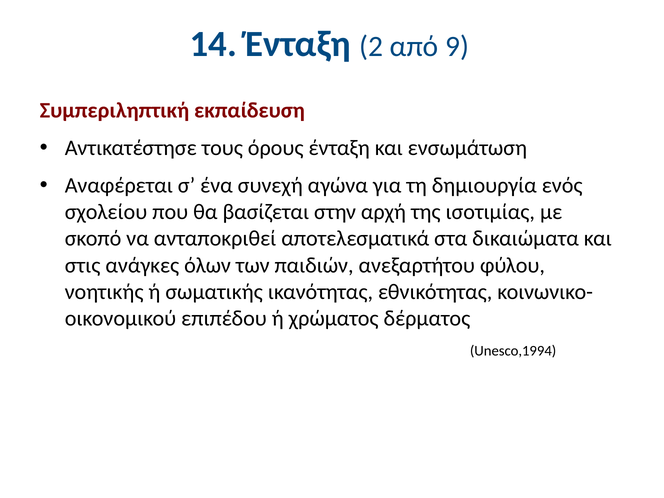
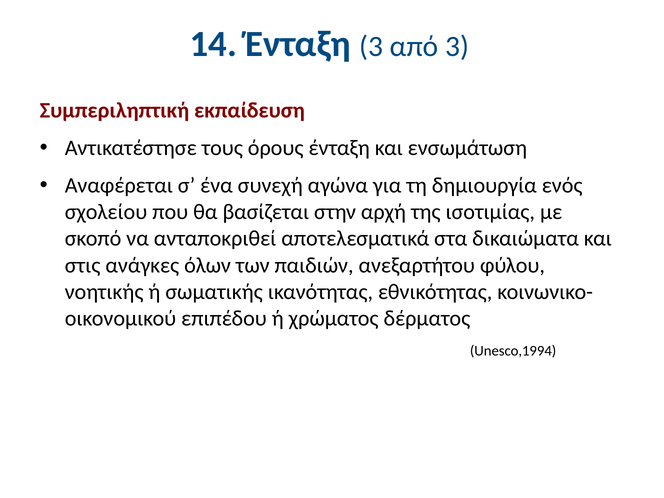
Ένταξη 2: 2 -> 3
από 9: 9 -> 3
